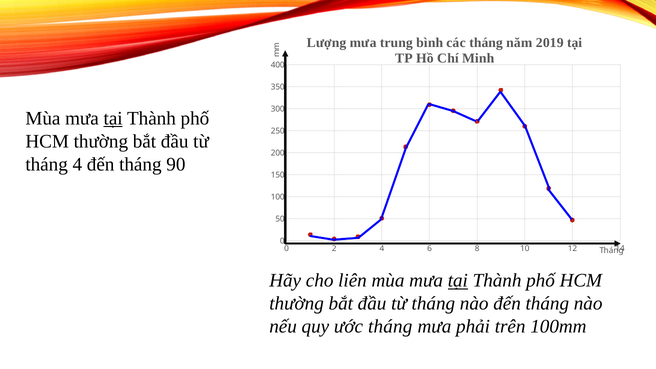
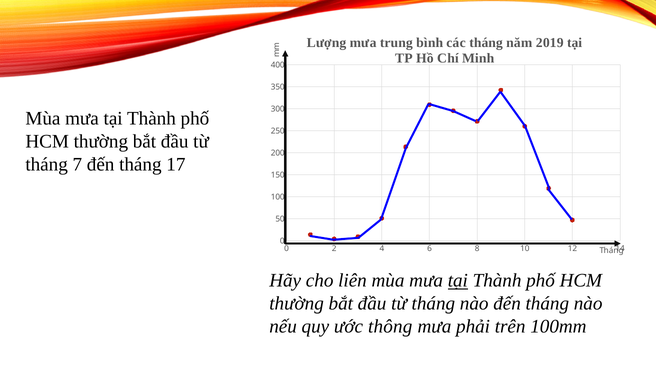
tại at (113, 118) underline: present -> none
tháng 4: 4 -> 7
90: 90 -> 17
ước tháng: tháng -> thông
